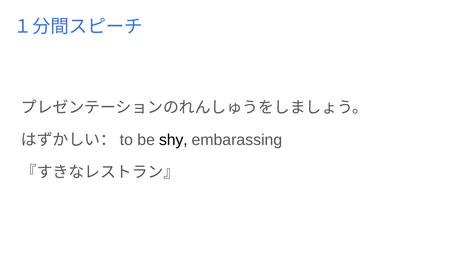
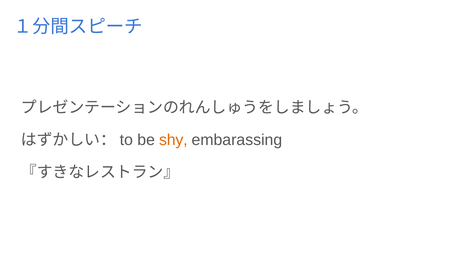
shy colour: black -> orange
